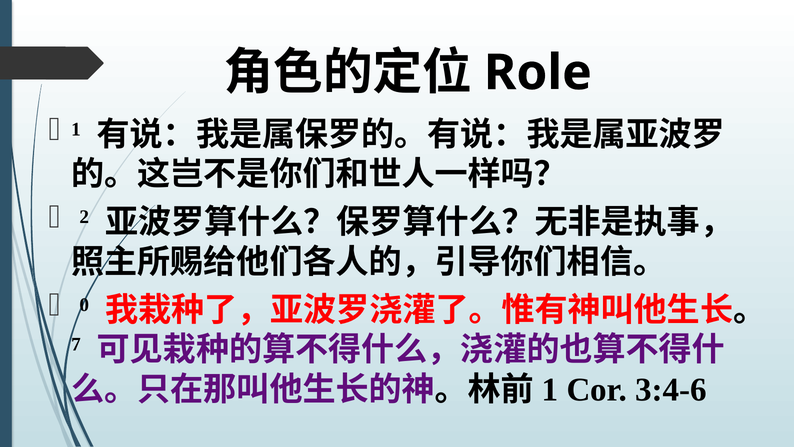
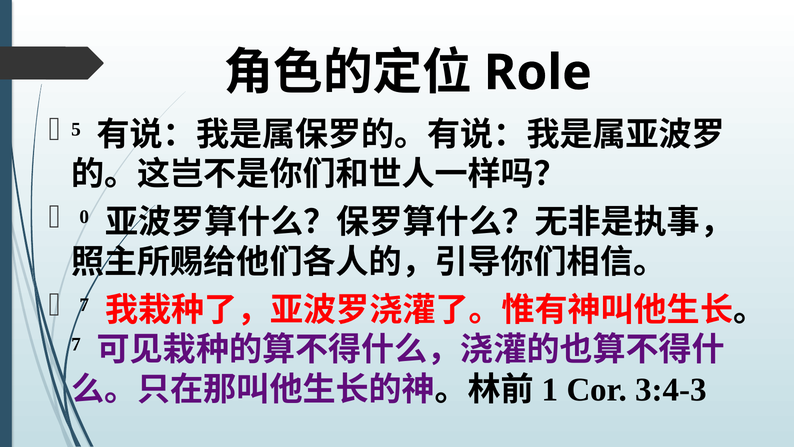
1 at (76, 129): 1 -> 5
2: 2 -> 0
0 at (84, 305): 0 -> 7
3:4-6: 3:4-6 -> 3:4-3
